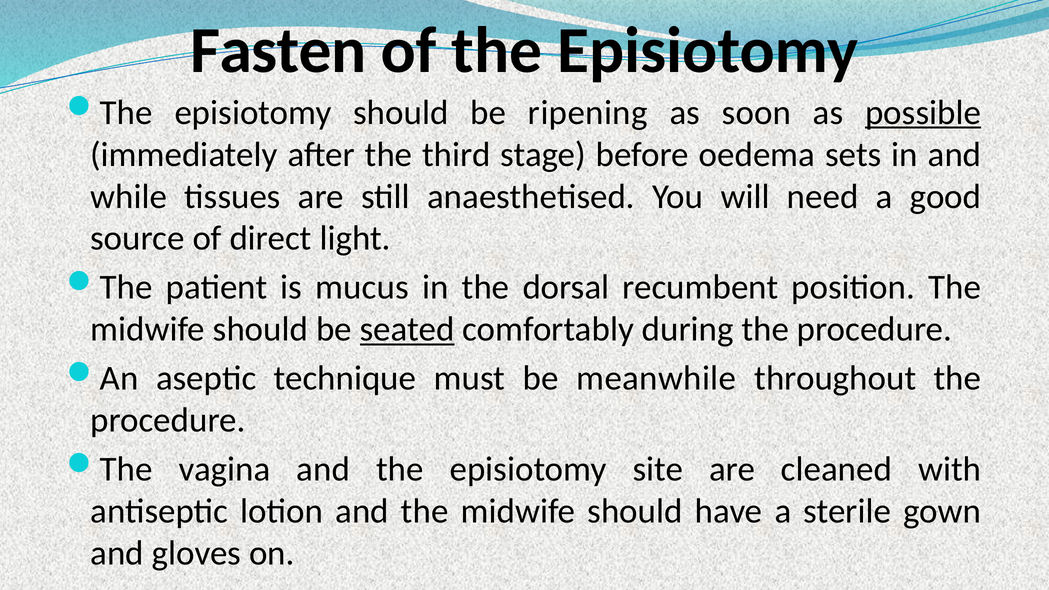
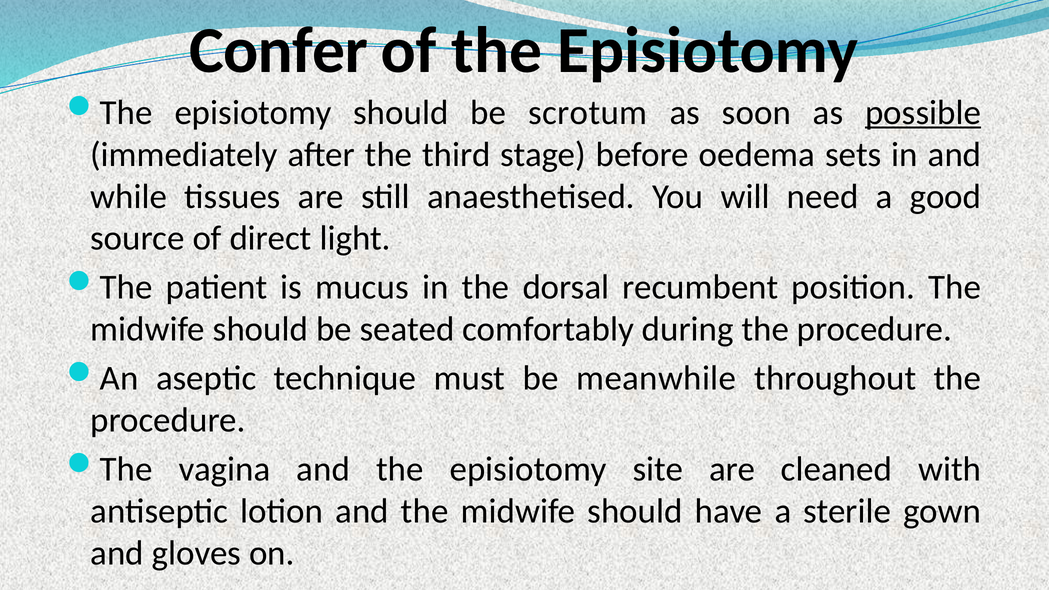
Fasten: Fasten -> Confer
ripening: ripening -> scrotum
seated underline: present -> none
